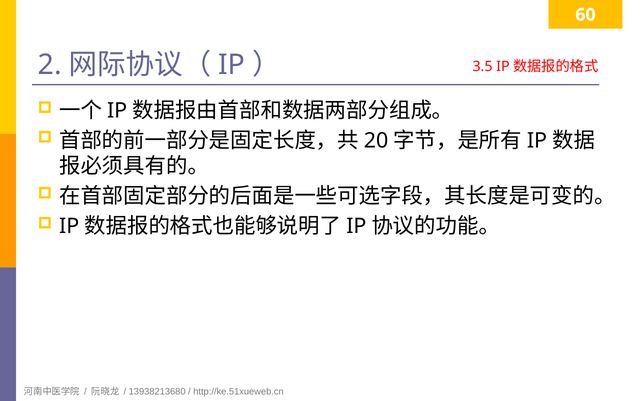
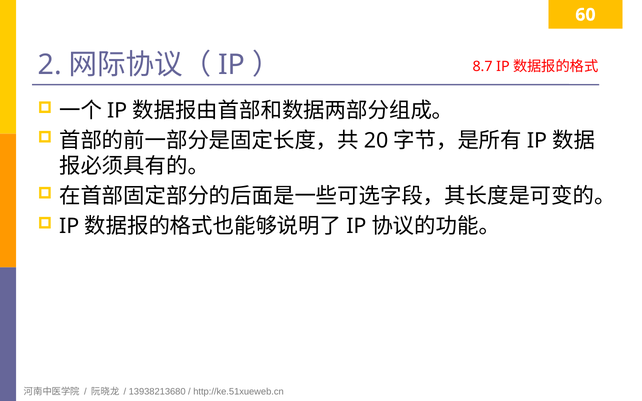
3.5: 3.5 -> 8.7
